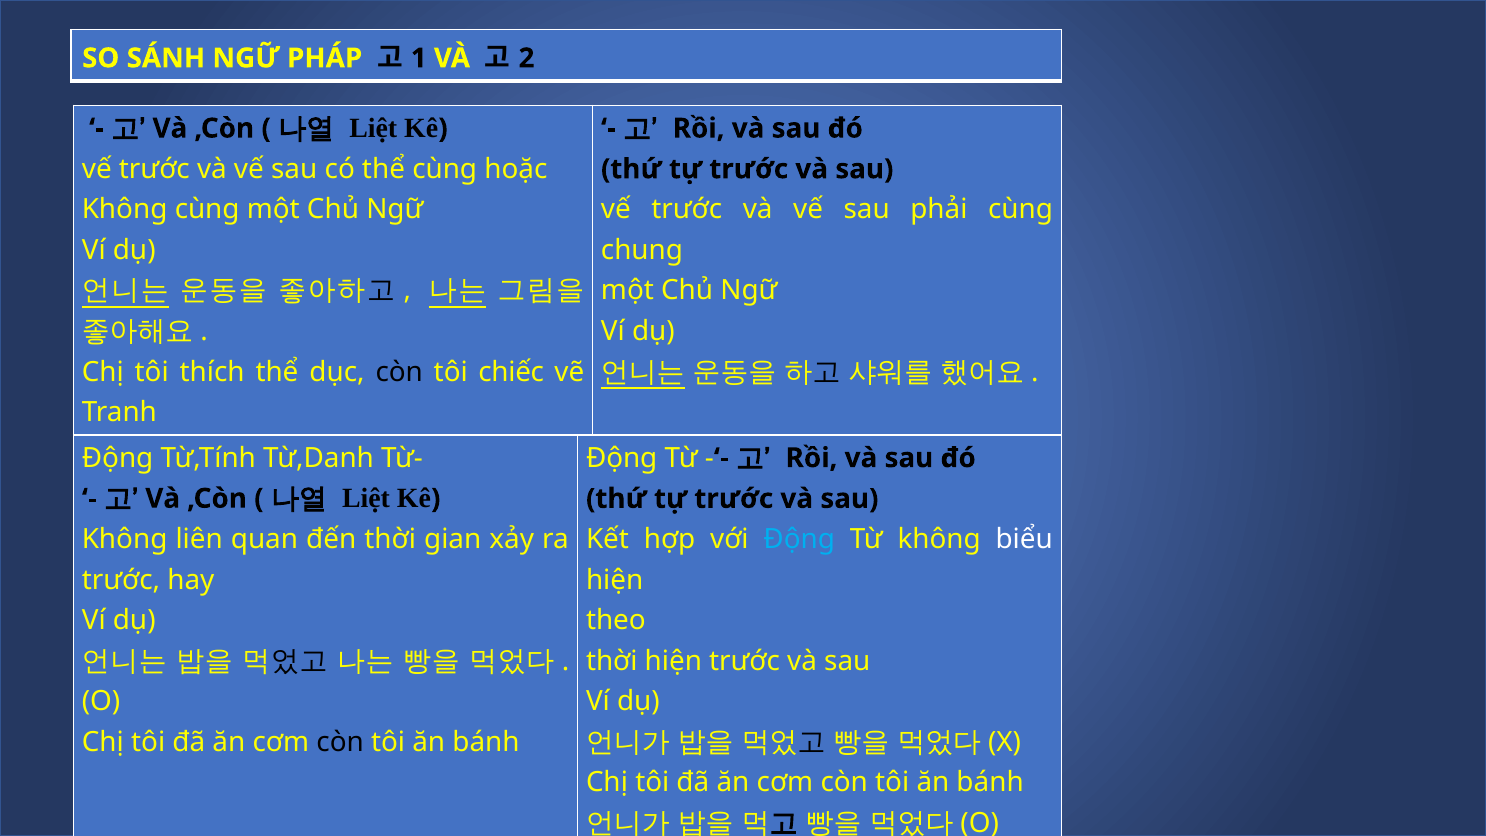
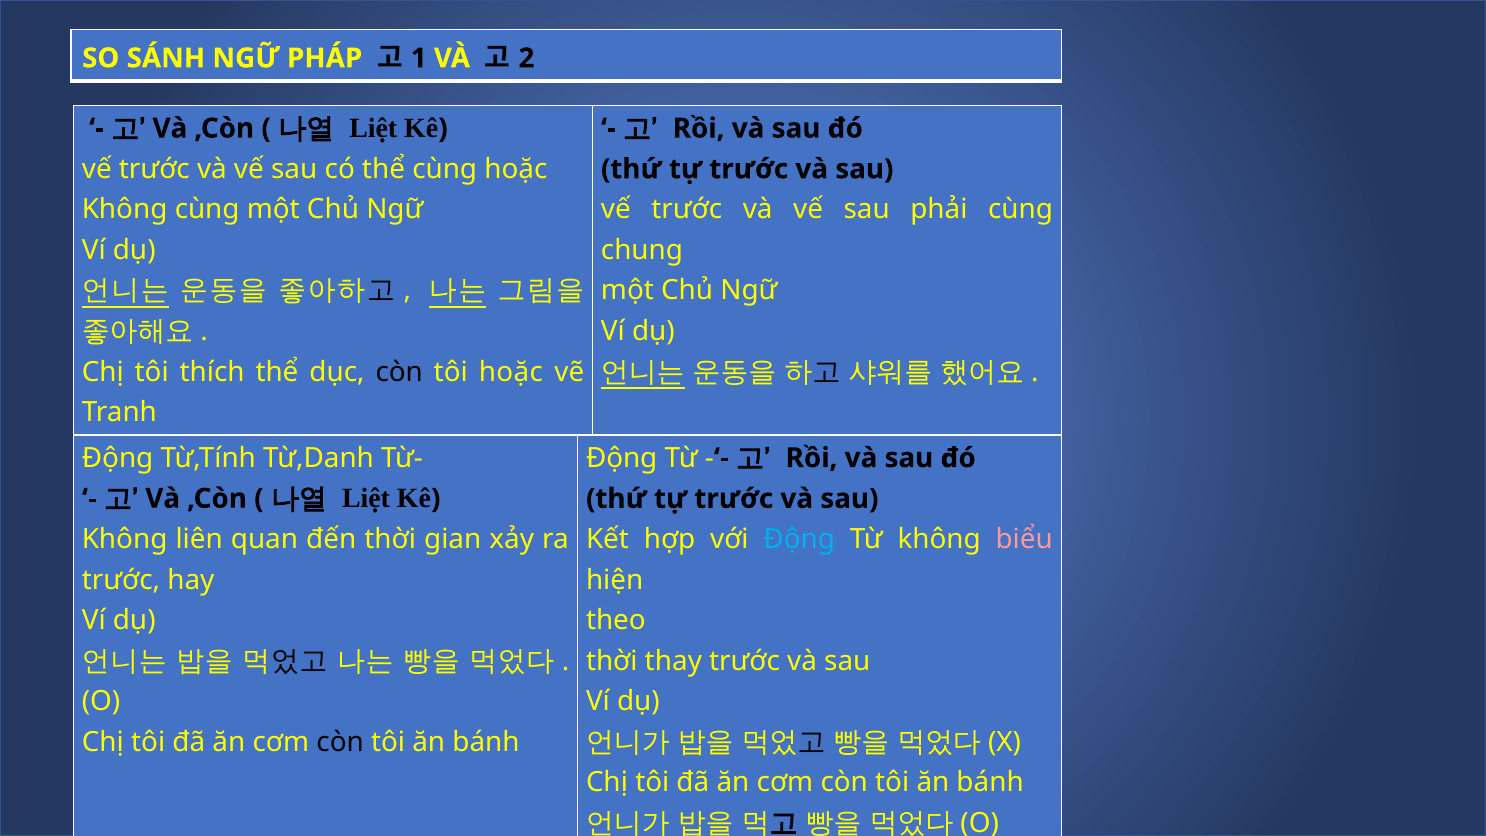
tôi chiếc: chiếc -> hoặc
biểu colour: white -> pink
thời hiện: hiện -> thay
